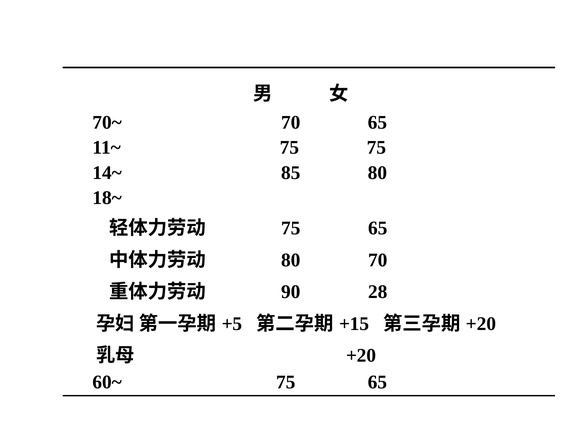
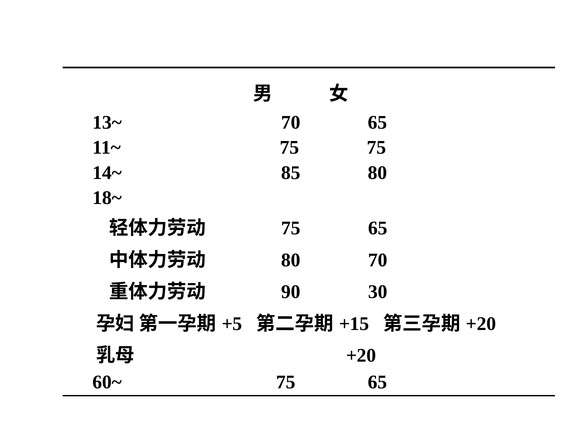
70~: 70~ -> 13~
28: 28 -> 30
